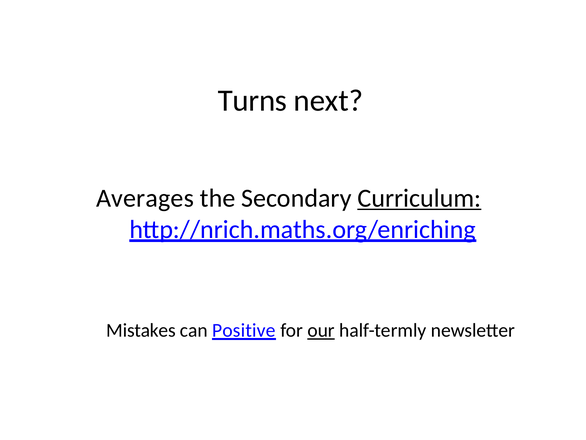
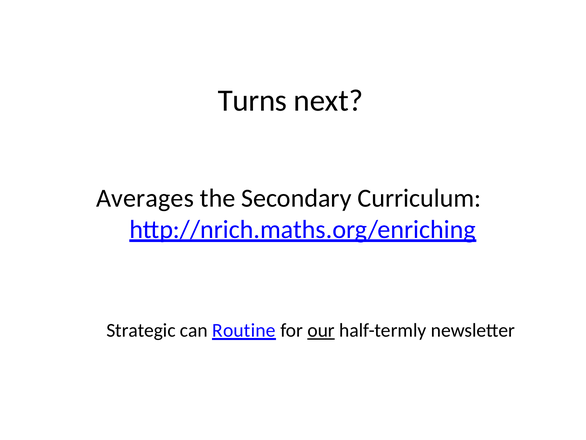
Curriculum underline: present -> none
Mistakes: Mistakes -> Strategic
Positive: Positive -> Routine
